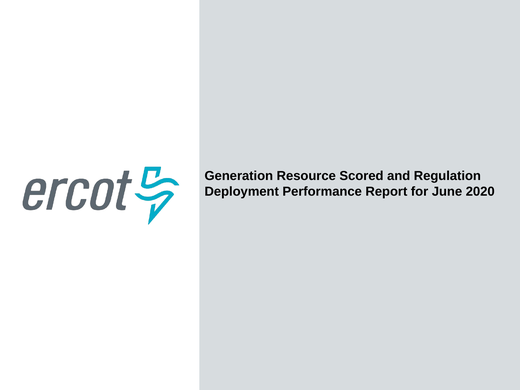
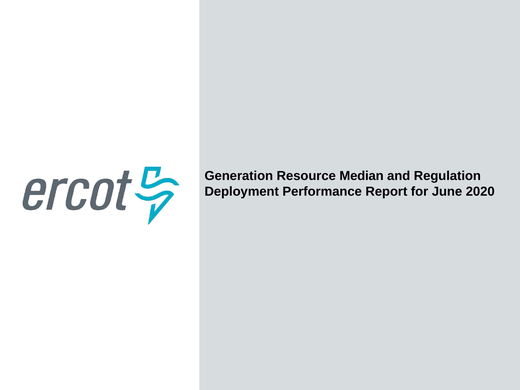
Scored: Scored -> Median
